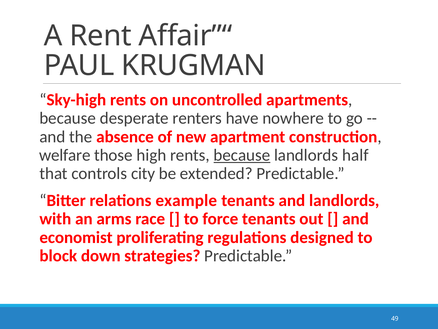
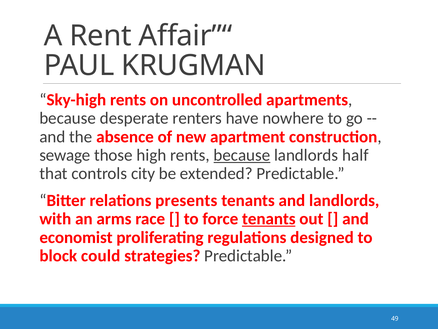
welfare: welfare -> sewage
example: example -> presents
tenants at (269, 219) underline: none -> present
down: down -> could
